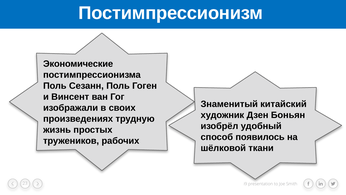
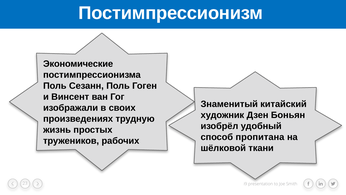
появилось: появилось -> пропитана
